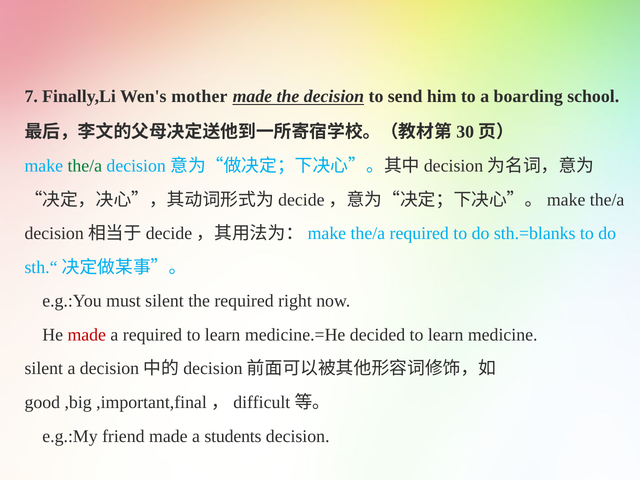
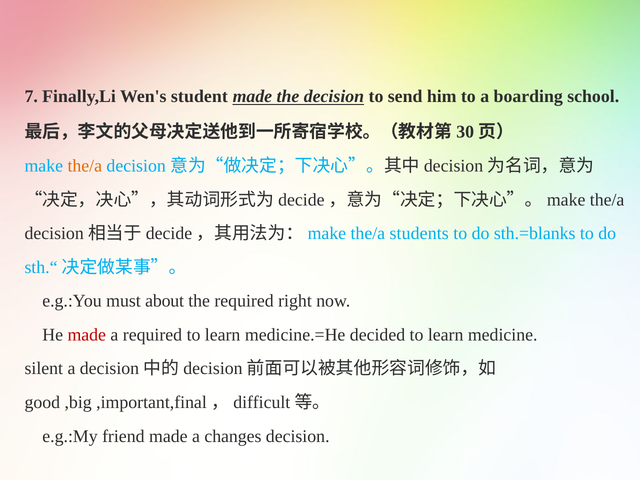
mother: mother -> student
the/a at (85, 166) colour: green -> orange
the/a required: required -> students
must silent: silent -> about
students: students -> changes
